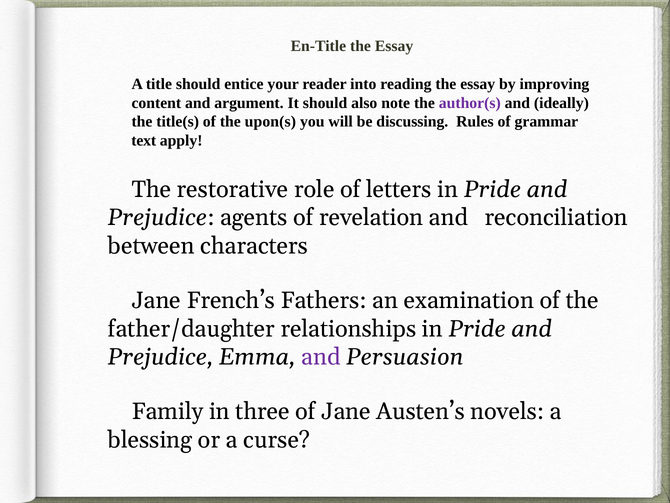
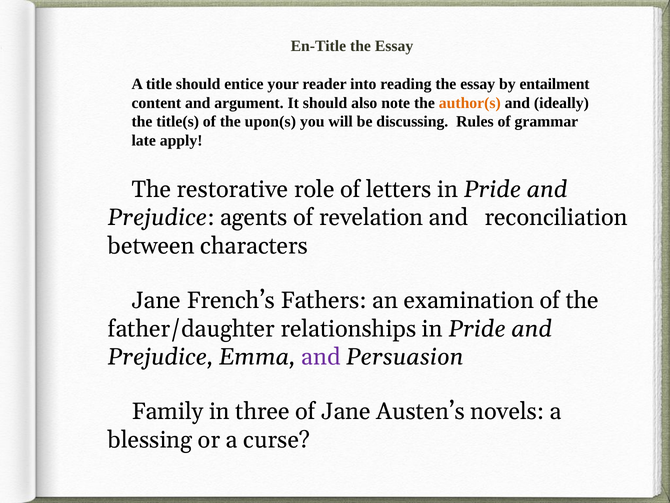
improving: improving -> entailment
author(s colour: purple -> orange
text: text -> late
